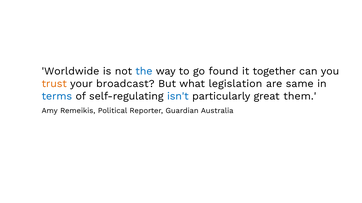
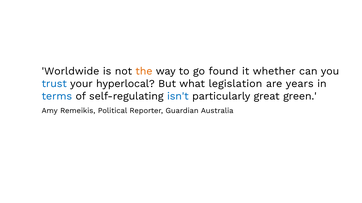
the colour: blue -> orange
together: together -> whether
trust colour: orange -> blue
broadcast: broadcast -> hyperlocal
same: same -> years
them: them -> green
